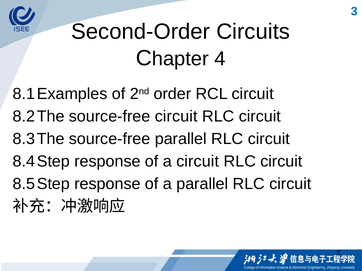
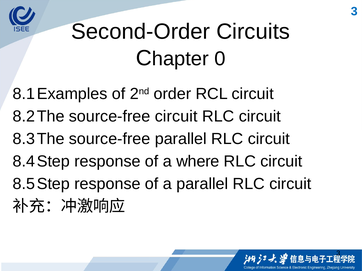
4: 4 -> 0
a circuit: circuit -> where
